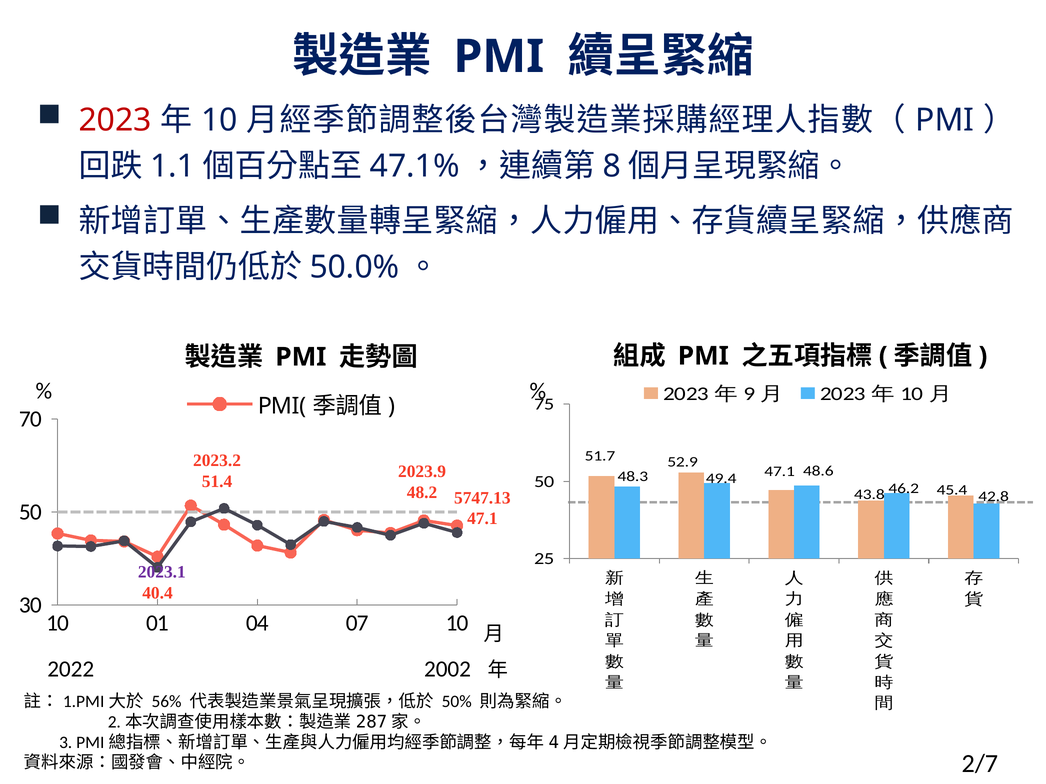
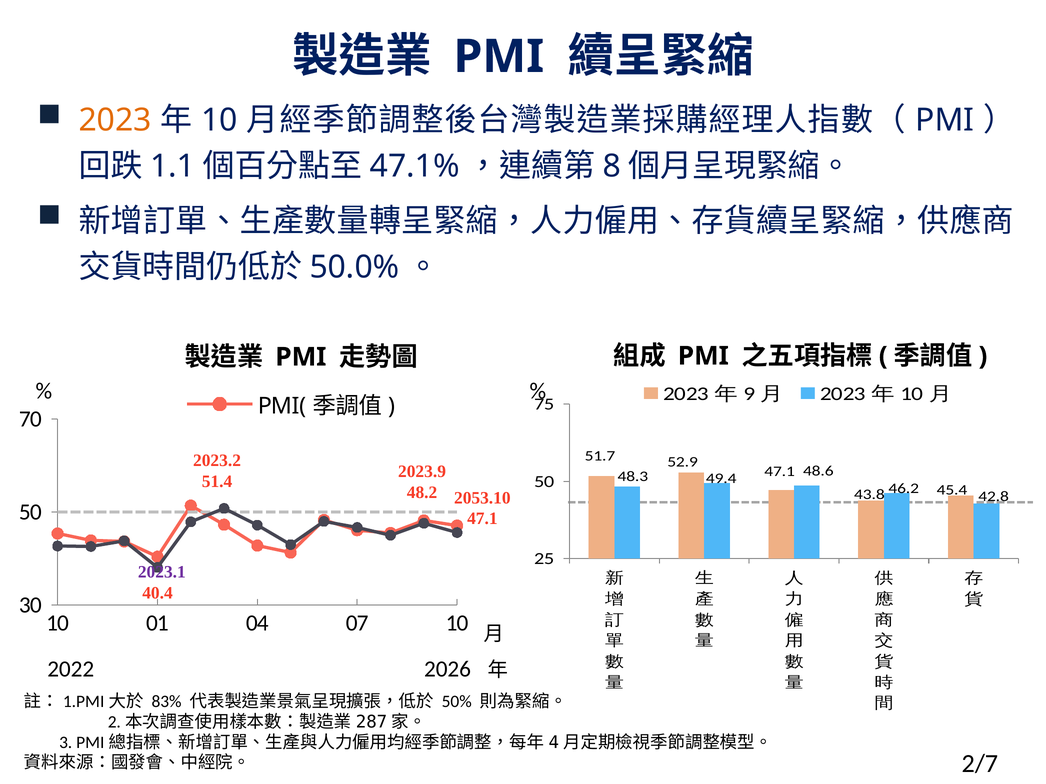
2023 at (115, 121) colour: red -> orange
5747.13: 5747.13 -> 2053.10
2002: 2002 -> 2026
56%: 56% -> 83%
